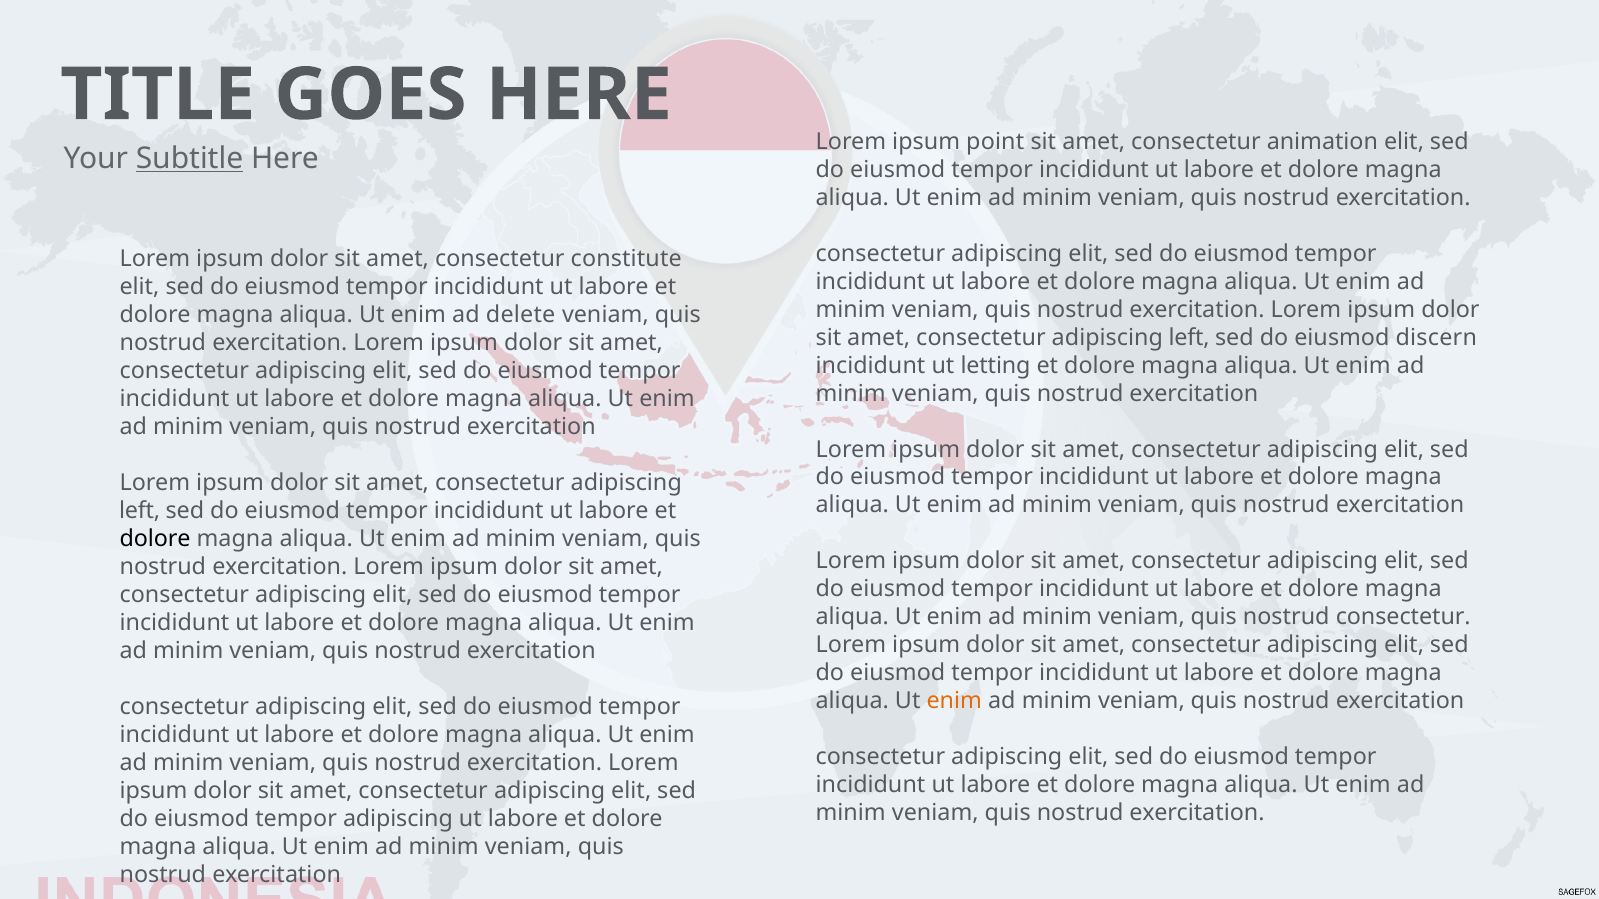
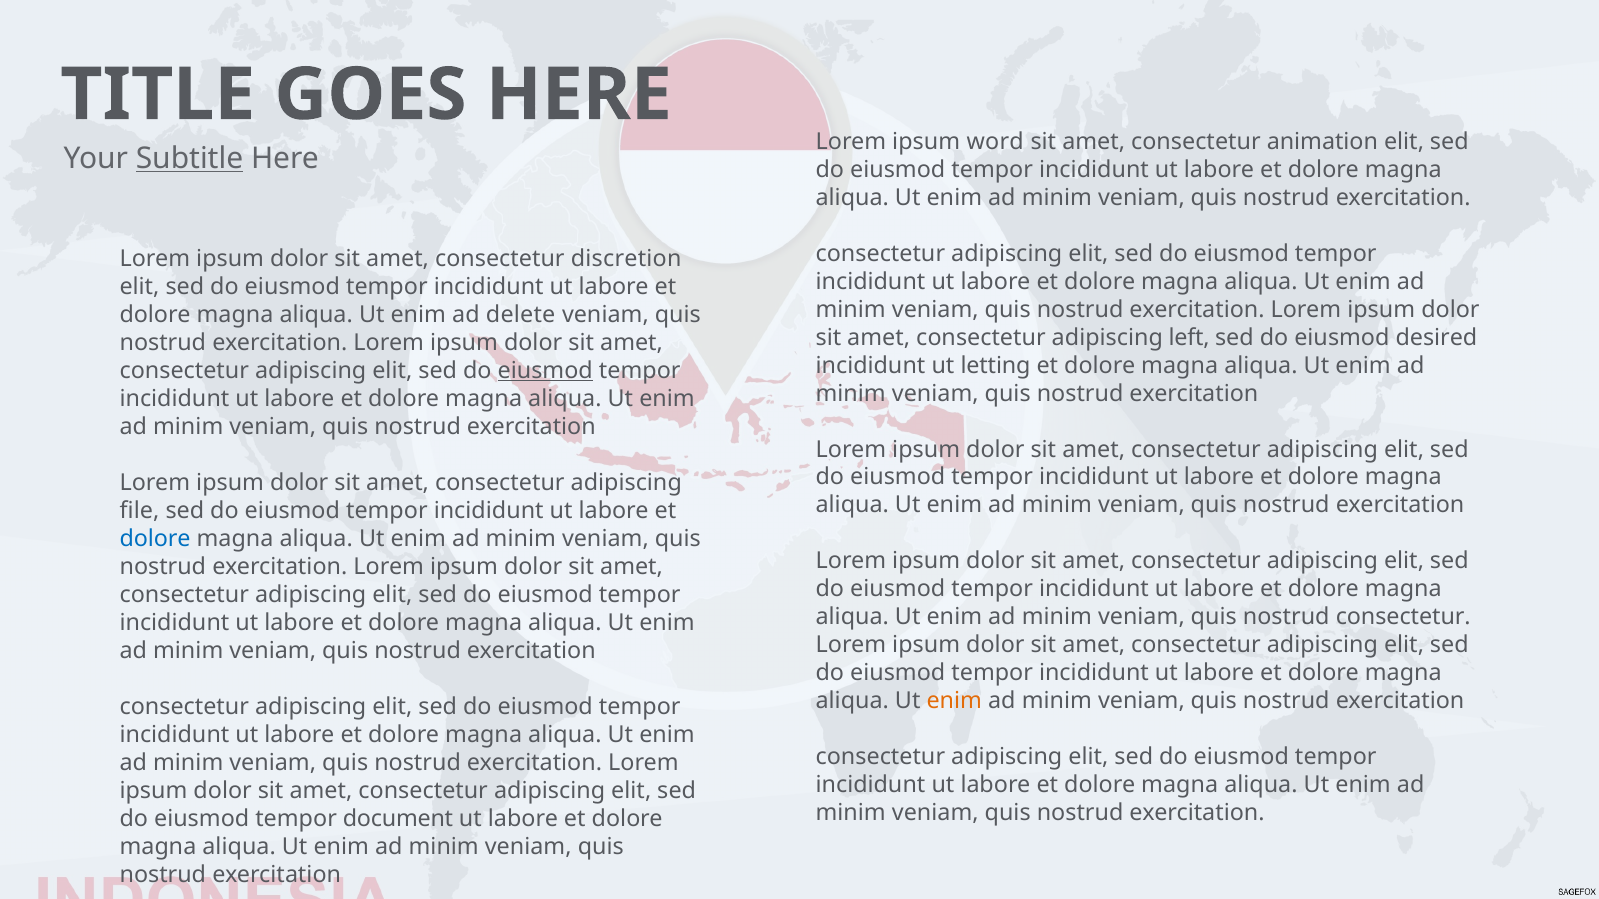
point: point -> word
constitute: constitute -> discretion
discern: discern -> desired
eiusmod at (545, 371) underline: none -> present
left at (140, 511): left -> file
dolore at (155, 539) colour: black -> blue
tempor adipiscing: adipiscing -> document
